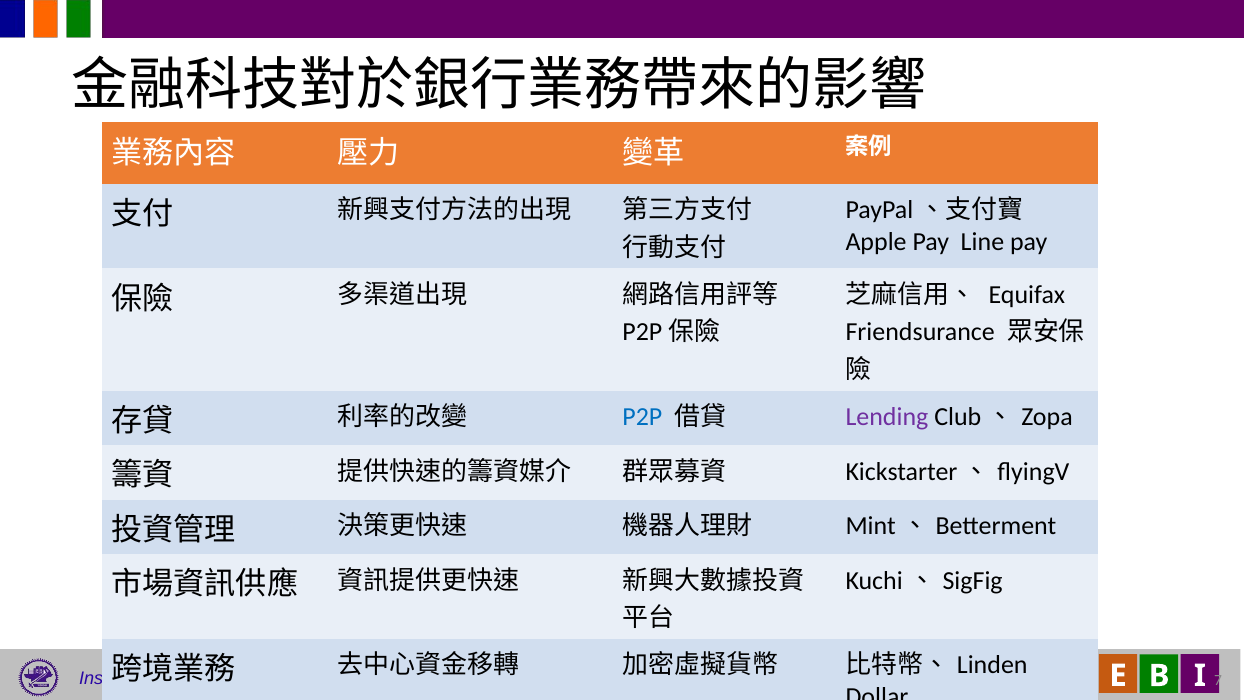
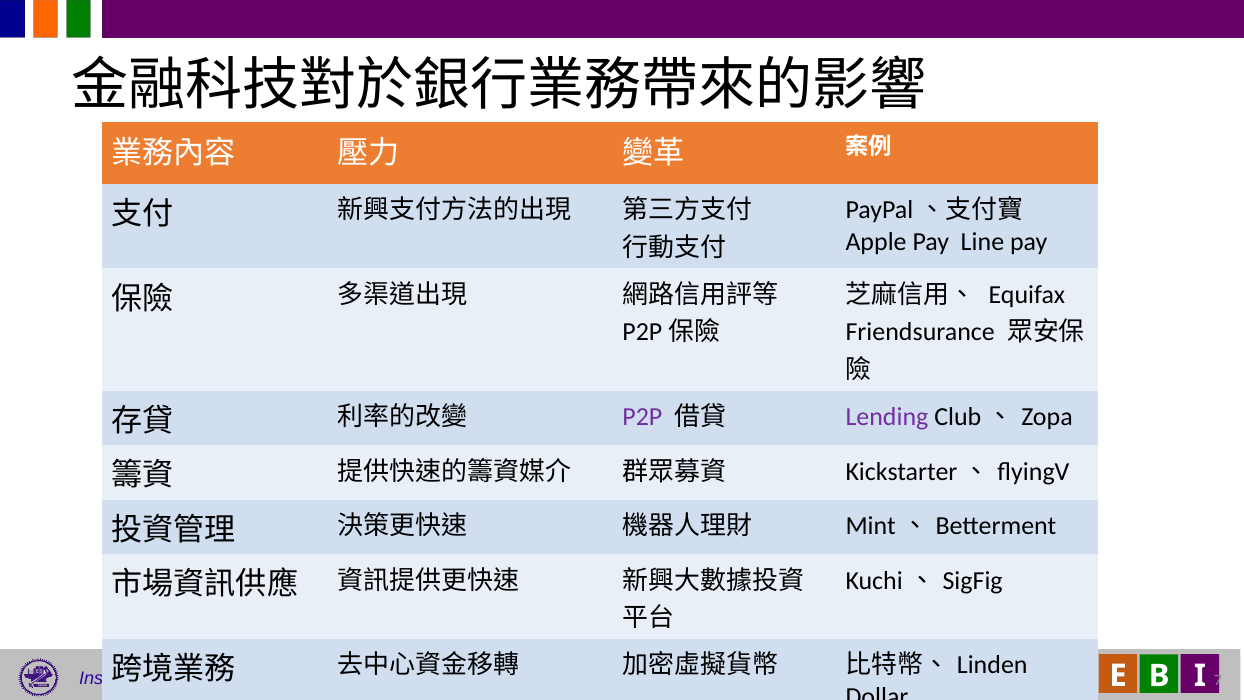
P2P colour: blue -> purple
